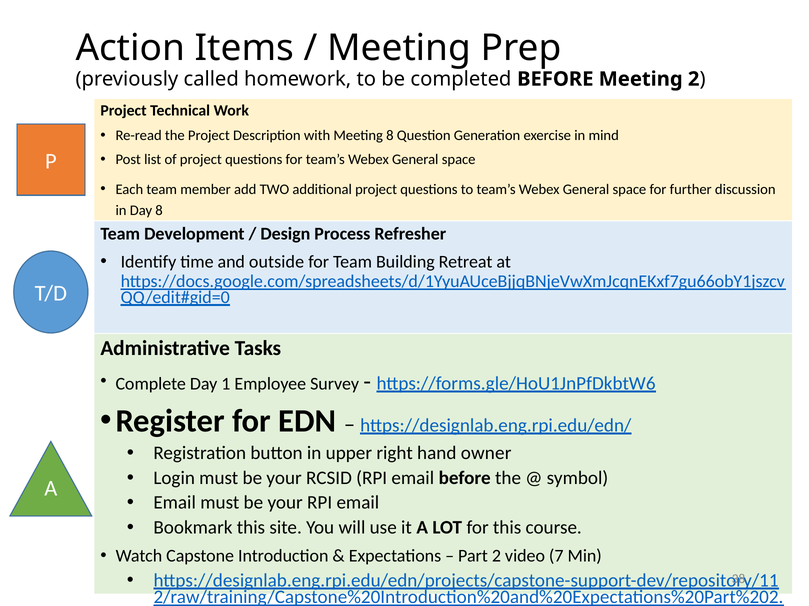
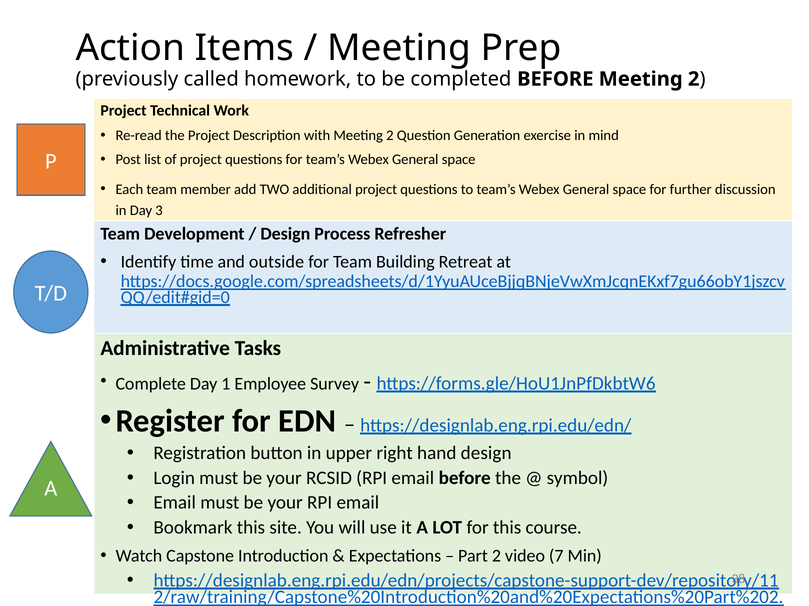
with Meeting 8: 8 -> 2
Day 8: 8 -> 3
hand owner: owner -> design
